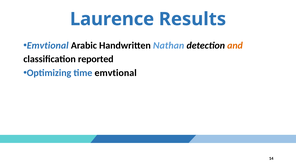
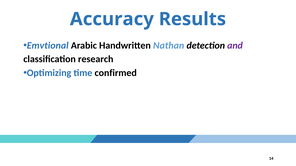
Laurence: Laurence -> Accuracy
and colour: orange -> purple
reported: reported -> research
time emvtional: emvtional -> confirmed
